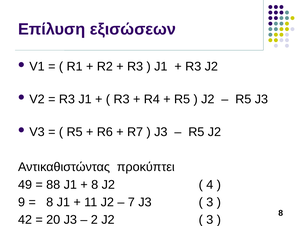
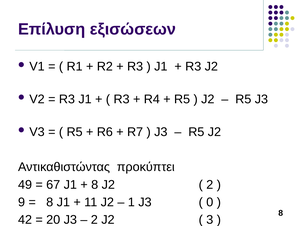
88: 88 -> 67
4 at (210, 184): 4 -> 2
7: 7 -> 1
3 at (210, 202): 3 -> 0
